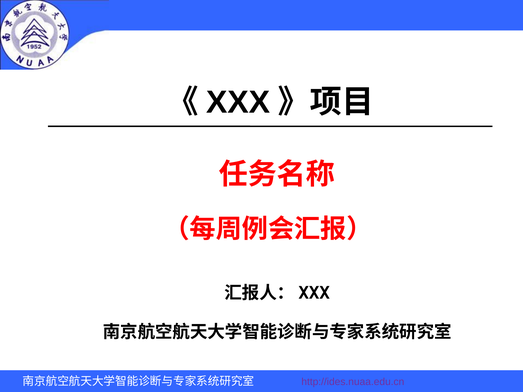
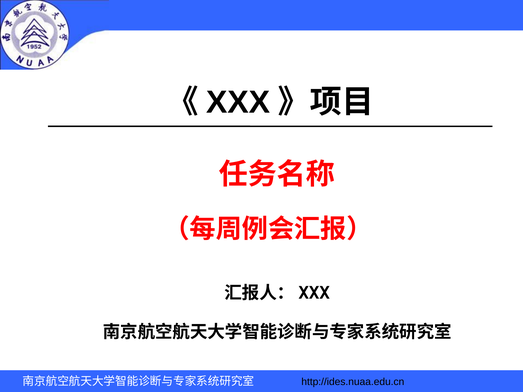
http://ides.nuaa.edu.cn colour: purple -> black
